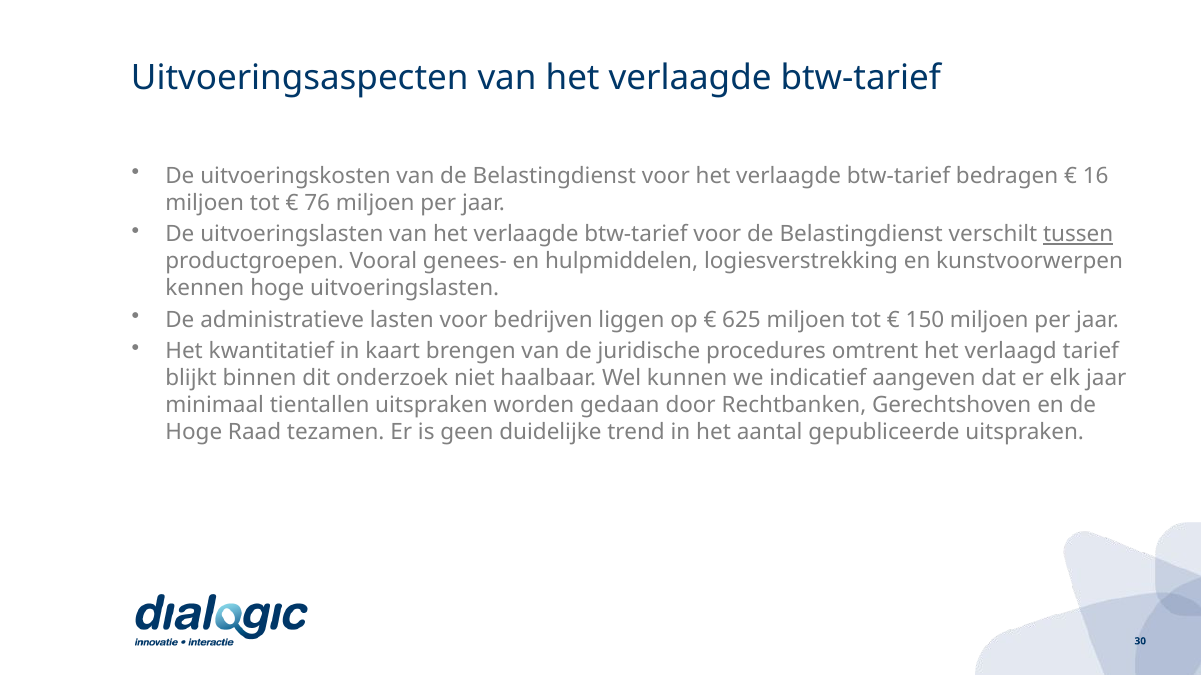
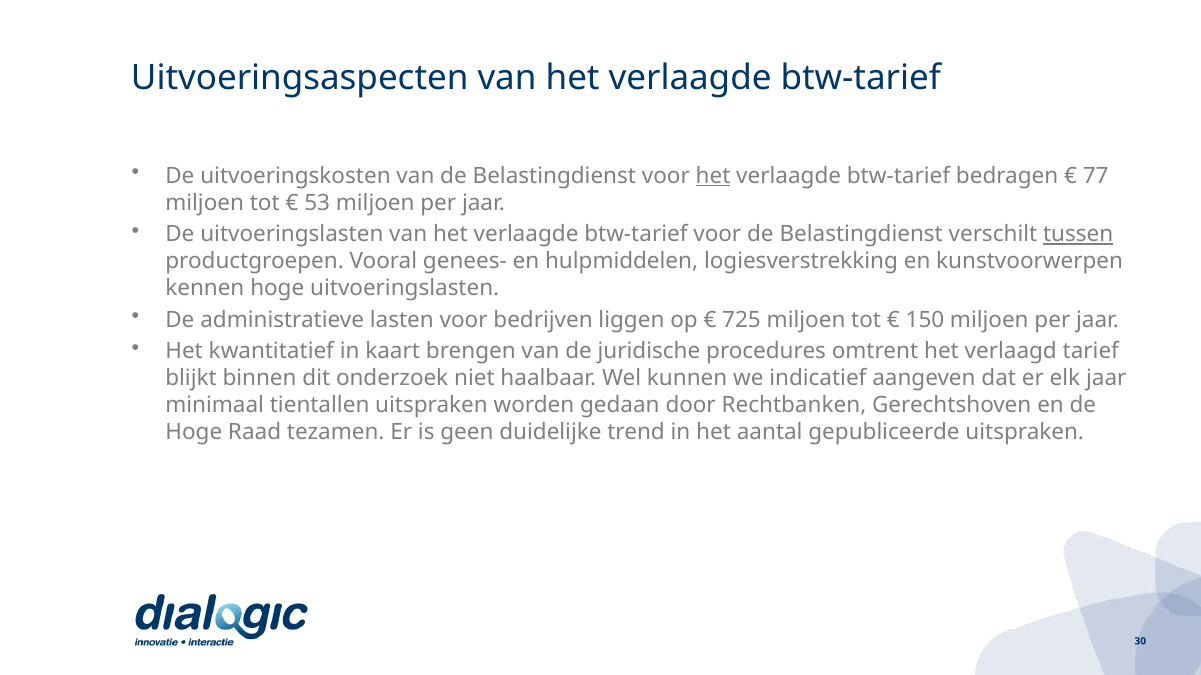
het at (713, 176) underline: none -> present
16: 16 -> 77
76: 76 -> 53
625: 625 -> 725
